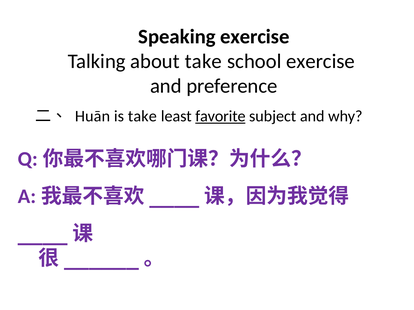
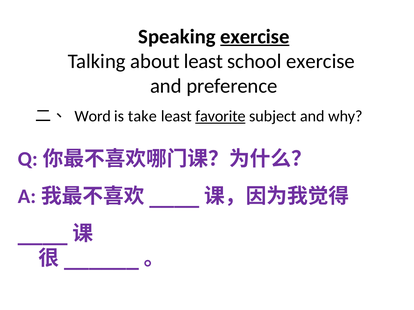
exercise at (255, 37) underline: none -> present
about take: take -> least
Huān: Huān -> Word
